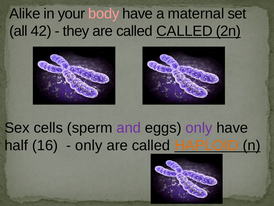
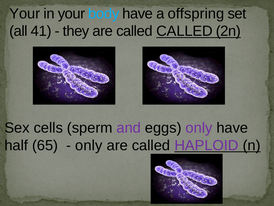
Alike at (25, 14): Alike -> Your
body colour: pink -> light blue
maternal: maternal -> offspring
42: 42 -> 41
16: 16 -> 65
HAPLOID colour: orange -> purple
